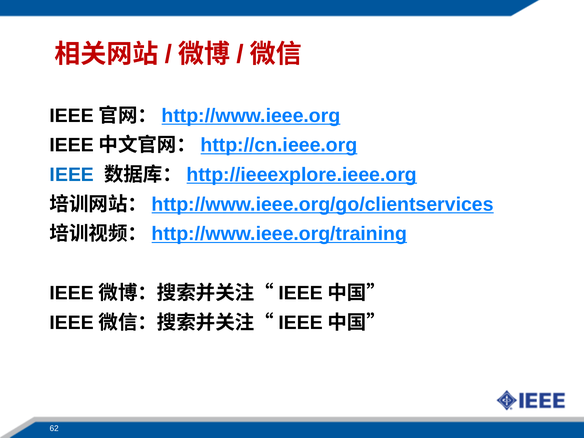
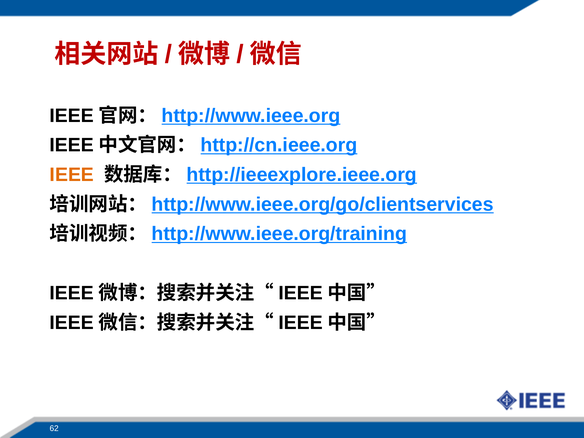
IEEE colour: blue -> orange
